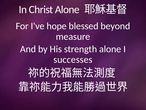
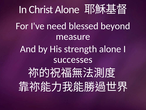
hope: hope -> need
